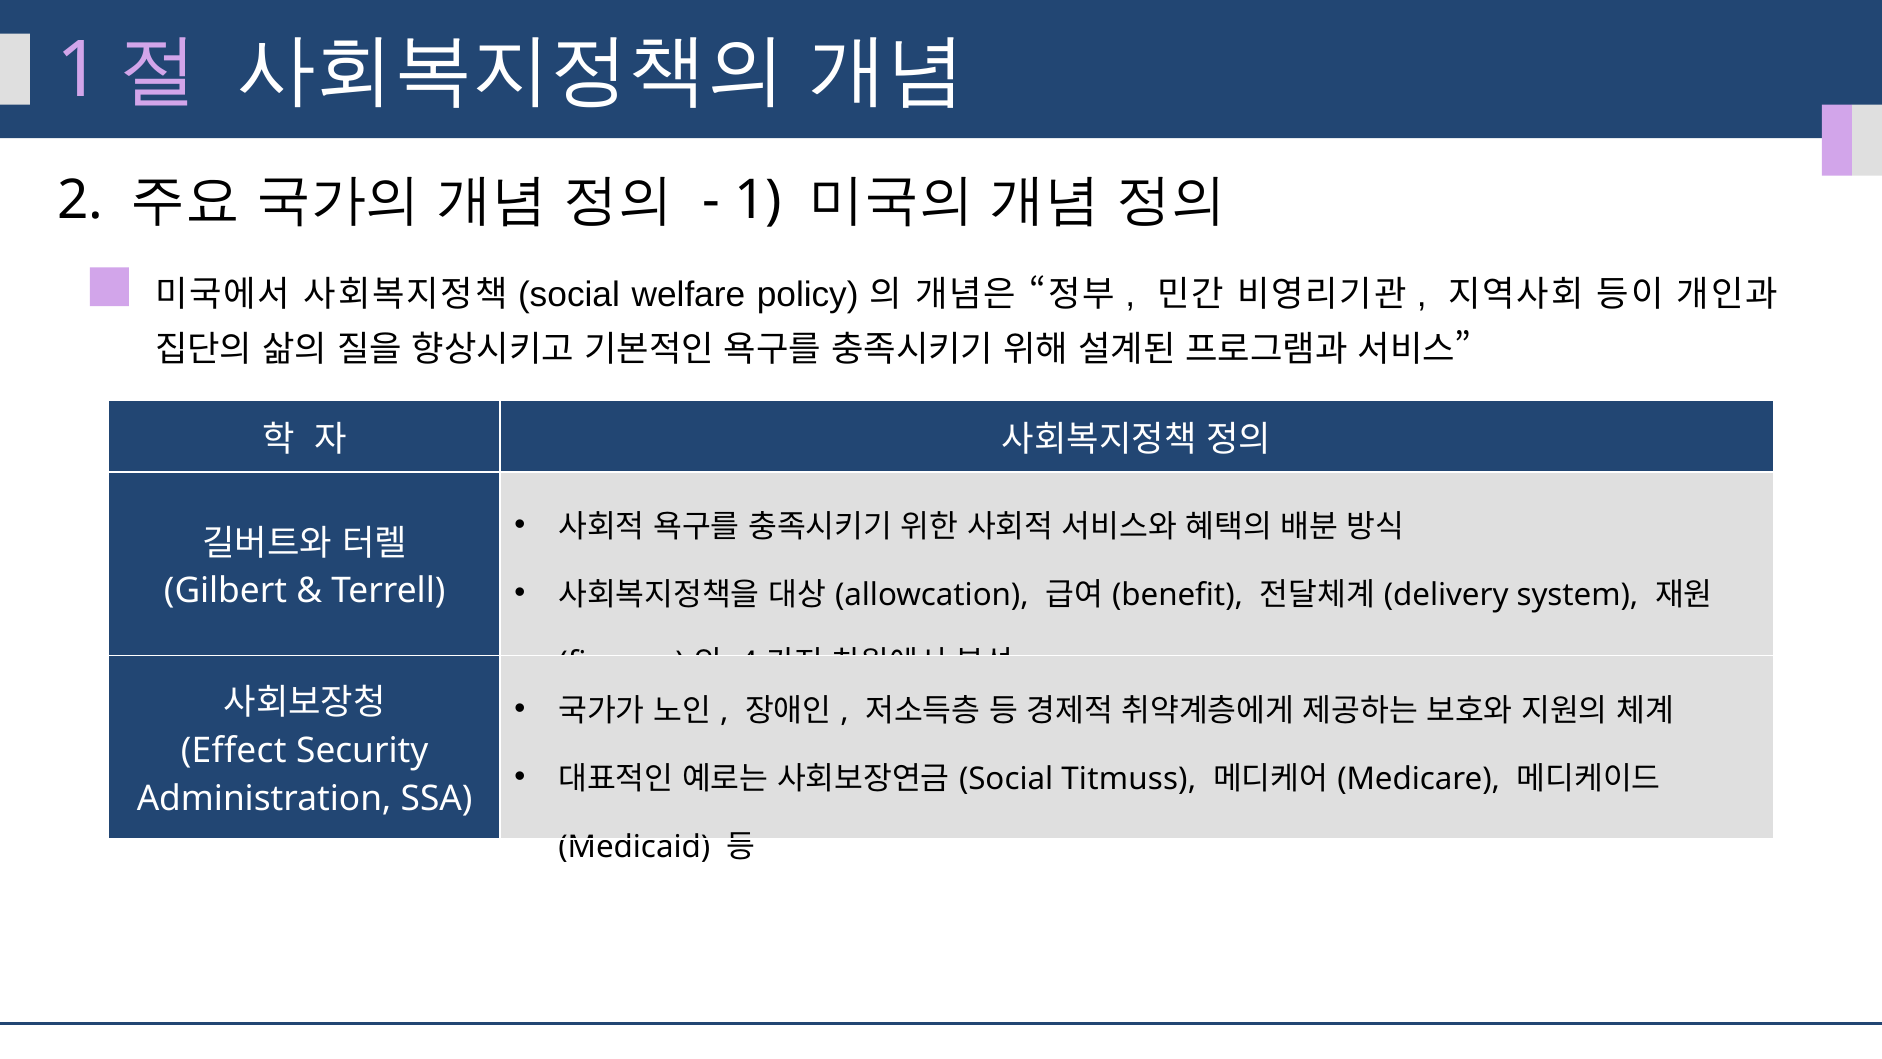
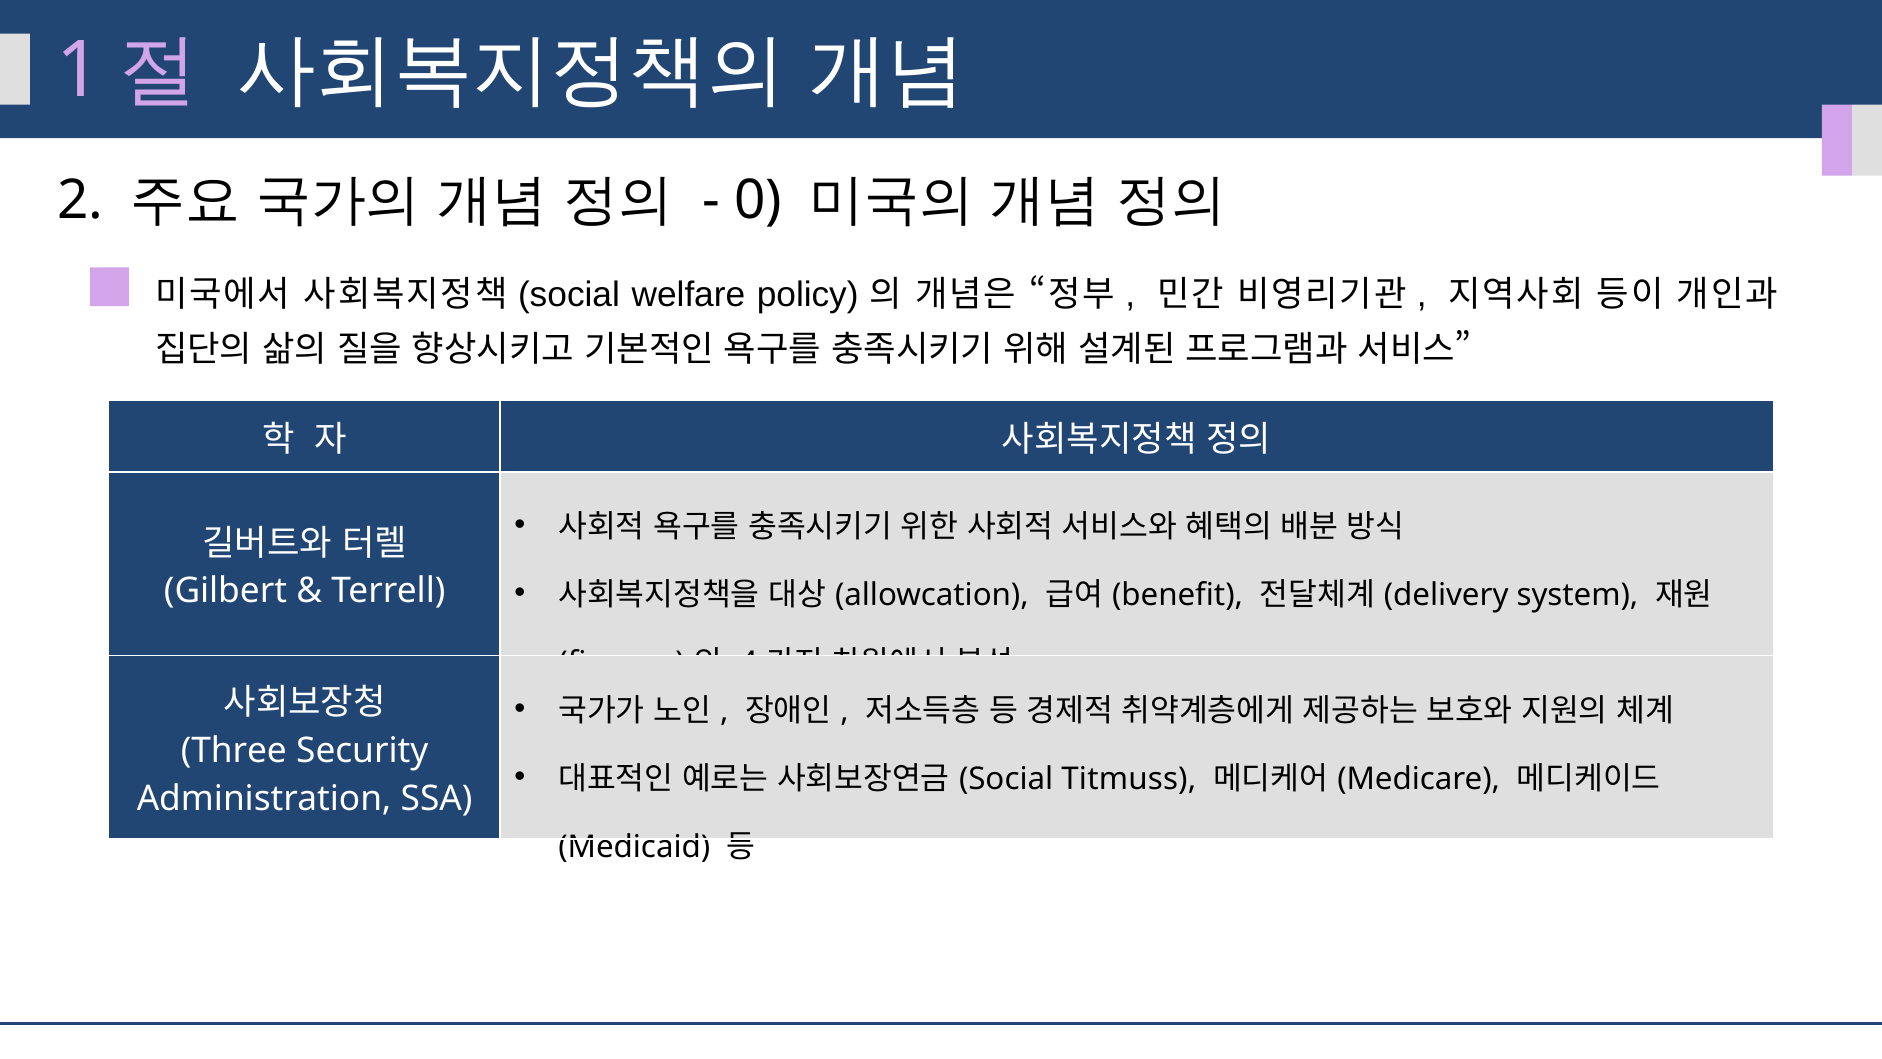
1 at (758, 200): 1 -> 0
Effect: Effect -> Three
